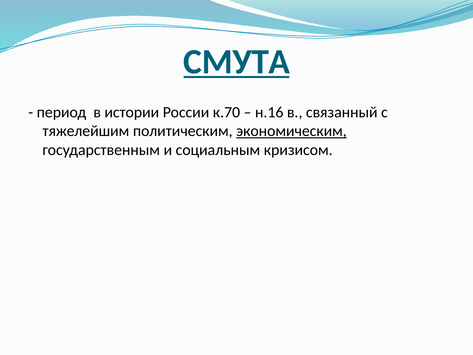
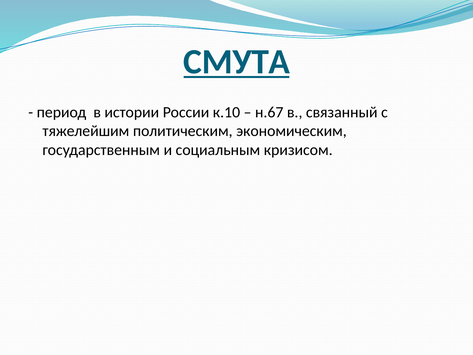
к.70: к.70 -> к.10
н.16: н.16 -> н.67
экономическим underline: present -> none
